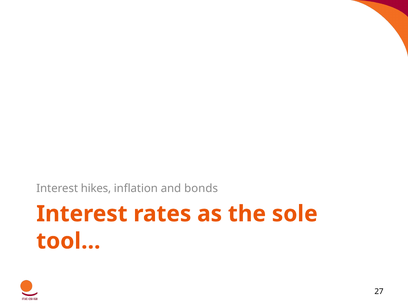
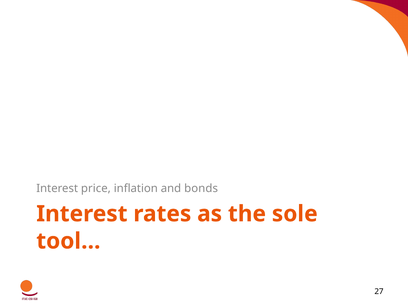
hikes: hikes -> price
